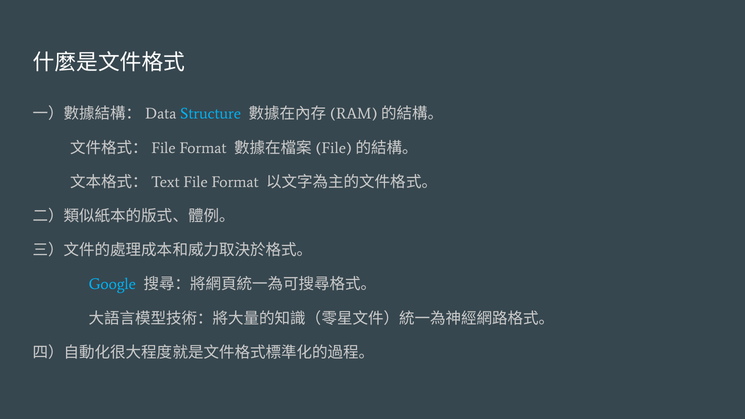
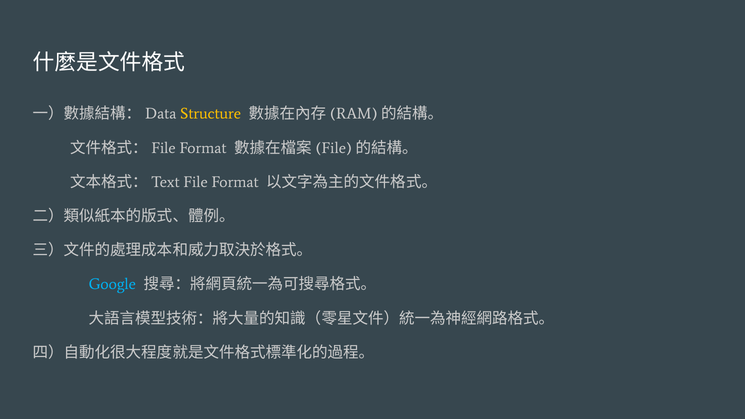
Structure colour: light blue -> yellow
